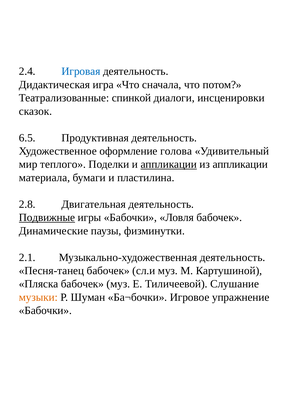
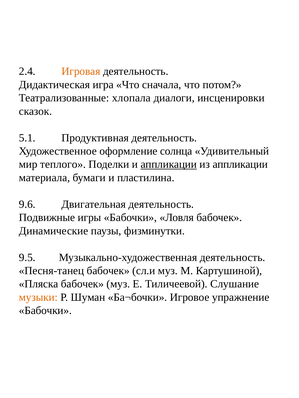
Игровая colour: blue -> orange
спинкой: спинкой -> хлопала
6.5: 6.5 -> 5.1
голова: голова -> солнца
2.8: 2.8 -> 9.6
Подвижные underline: present -> none
2.1: 2.1 -> 9.5
